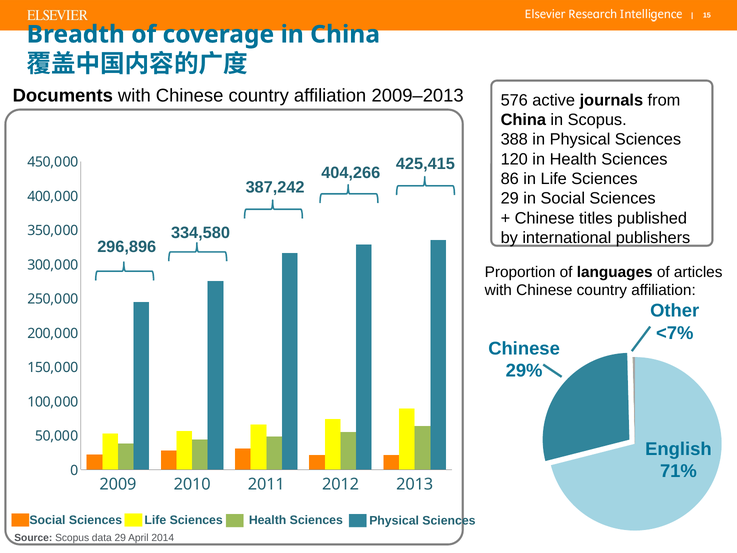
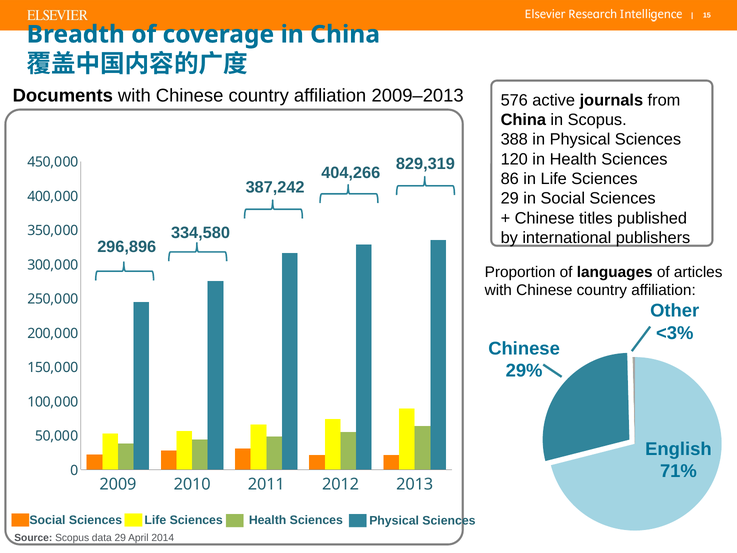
425,415: 425,415 -> 829,319
<7%: <7% -> <3%
